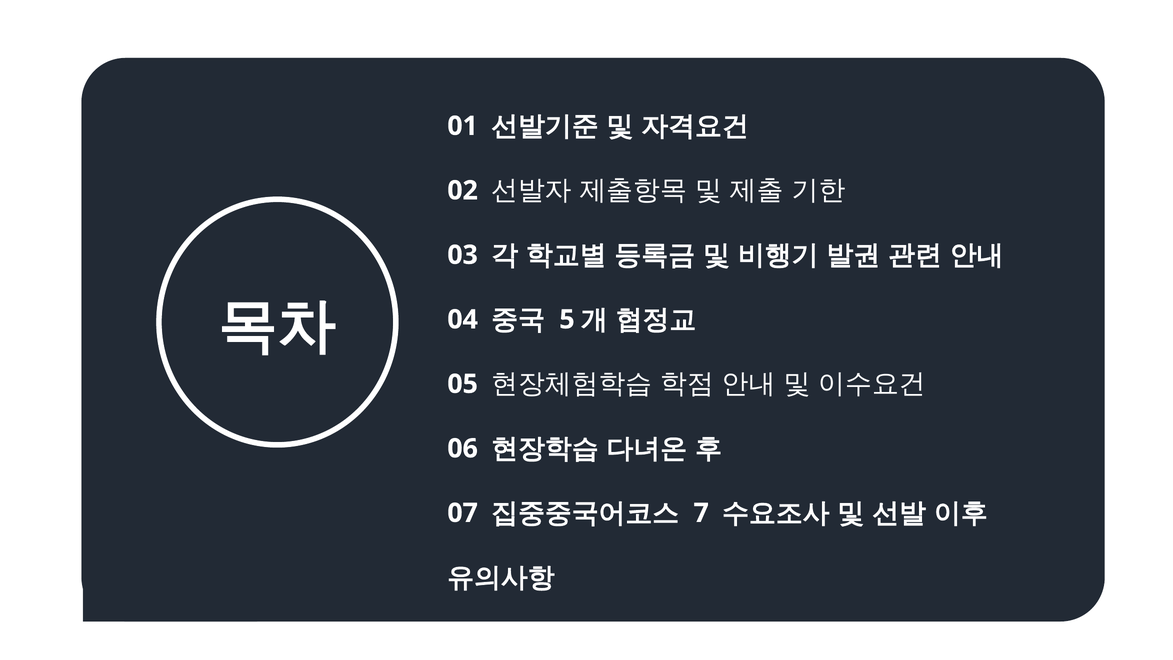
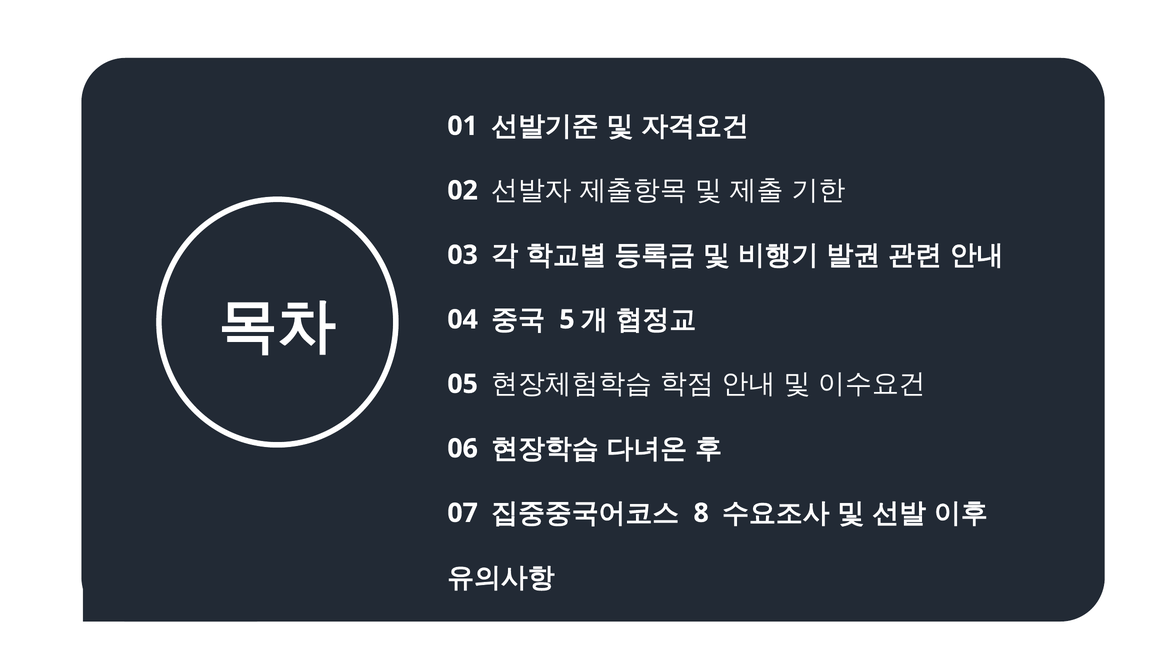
7: 7 -> 8
